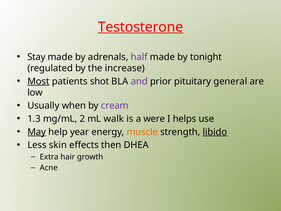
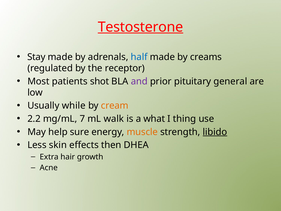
half colour: purple -> blue
tonight: tonight -> creams
increase: increase -> receptor
Most underline: present -> none
when: when -> while
cream colour: purple -> orange
1.3: 1.3 -> 2.2
2: 2 -> 7
were: were -> what
helps: helps -> thing
May underline: present -> none
year: year -> sure
